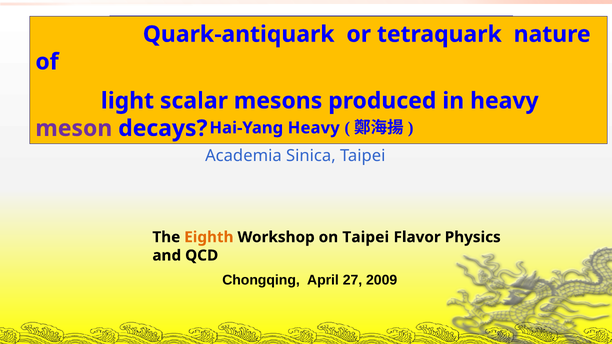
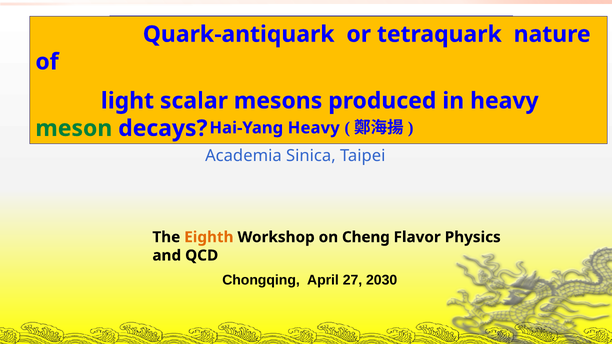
meson colour: purple -> green
on Taipei: Taipei -> Cheng
2009: 2009 -> 2030
